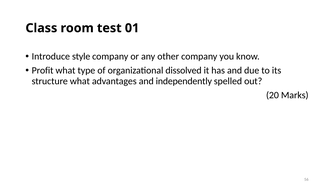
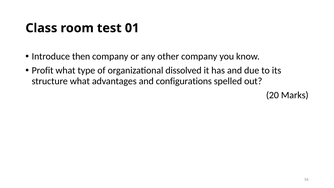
style: style -> then
independently: independently -> configurations
